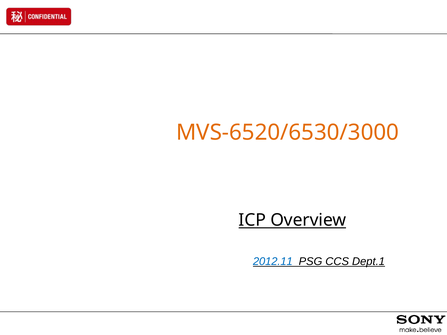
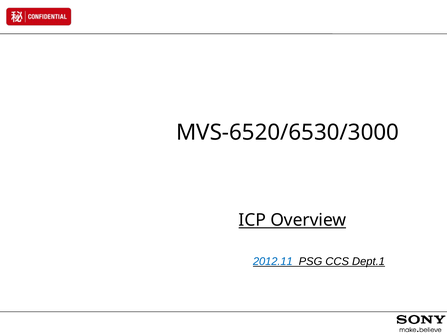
MVS-6520/6530/3000 colour: orange -> black
